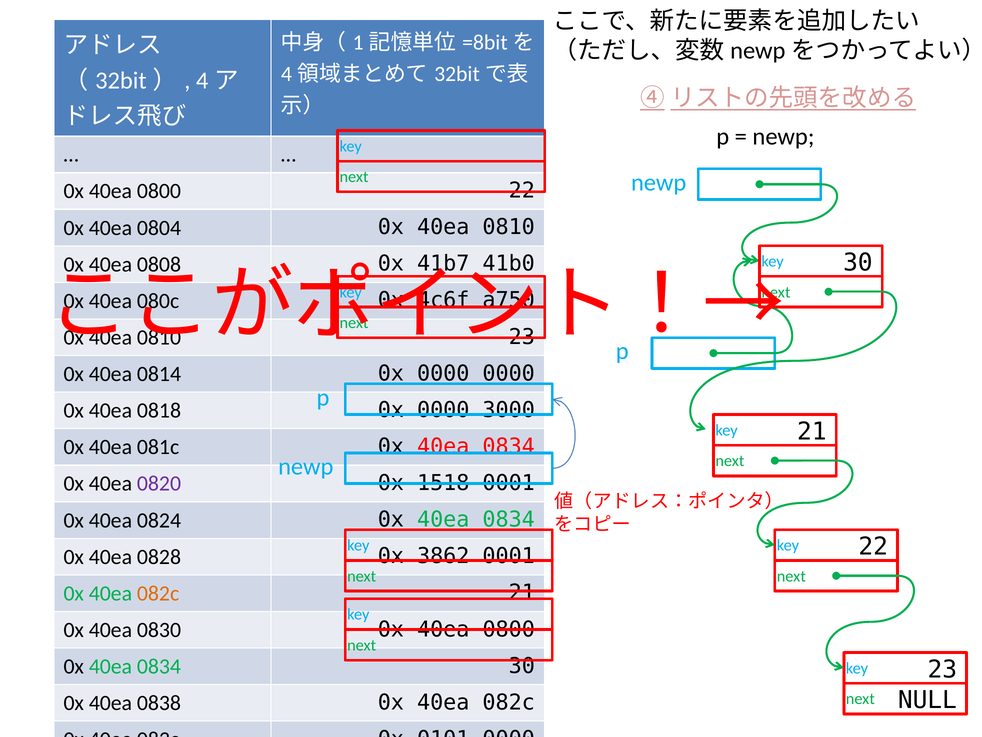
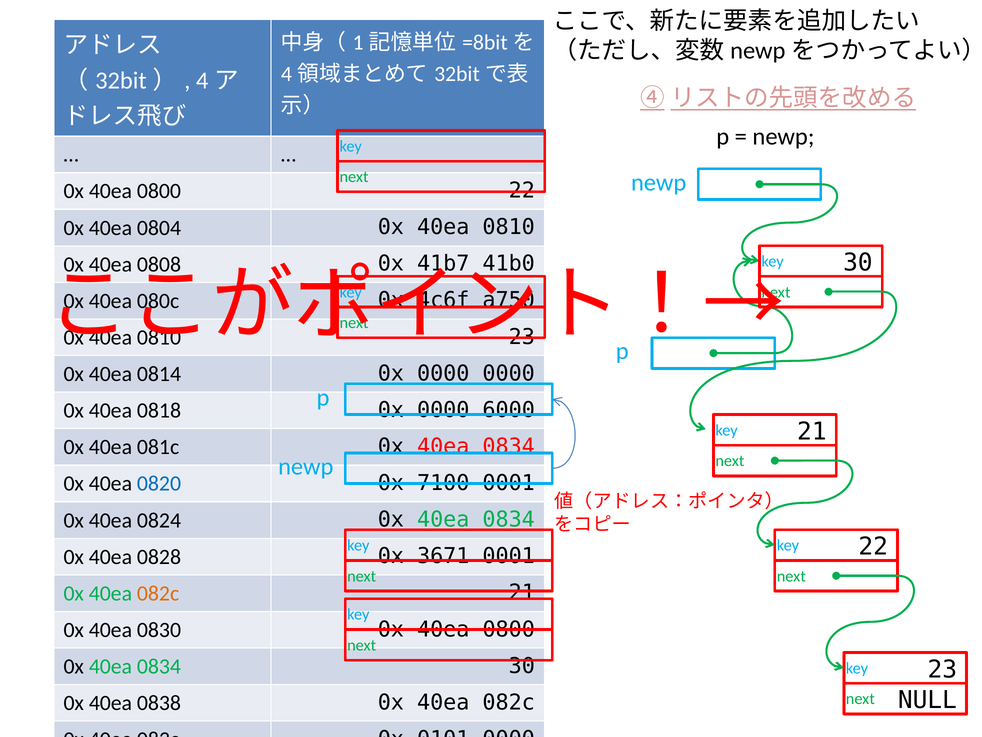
3000: 3000 -> 6000
0820 colour: purple -> blue
1518: 1518 -> 7100
3862: 3862 -> 3671
